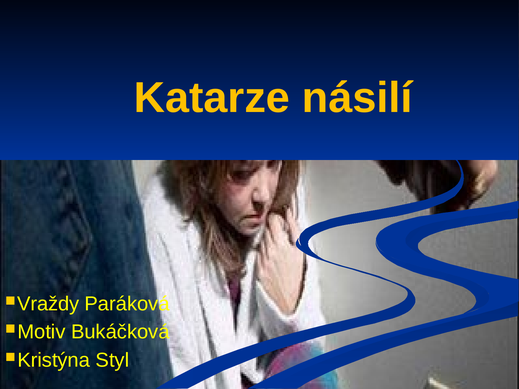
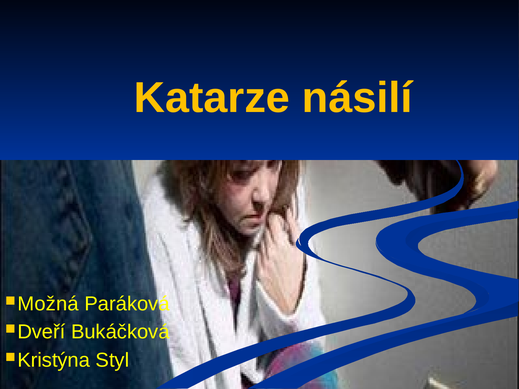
Vraždy: Vraždy -> Možná
Motiv: Motiv -> Dveří
